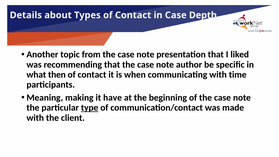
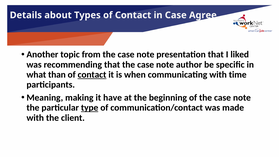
Depth: Depth -> Agree
then: then -> than
contact at (92, 75) underline: none -> present
